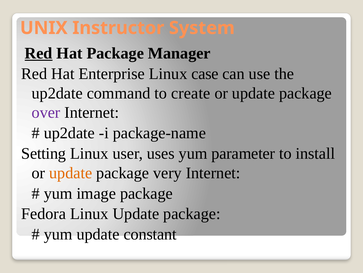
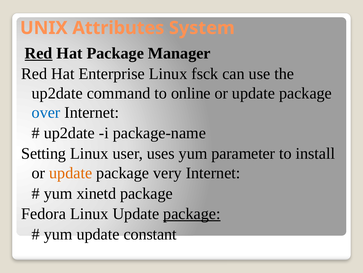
Instructor: Instructor -> Attributes
case: case -> fsck
create: create -> online
over colour: purple -> blue
image: image -> xinetd
package at (192, 213) underline: none -> present
